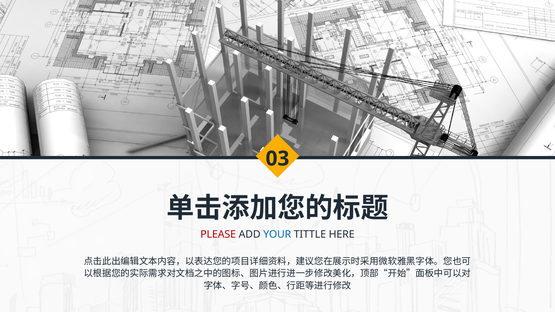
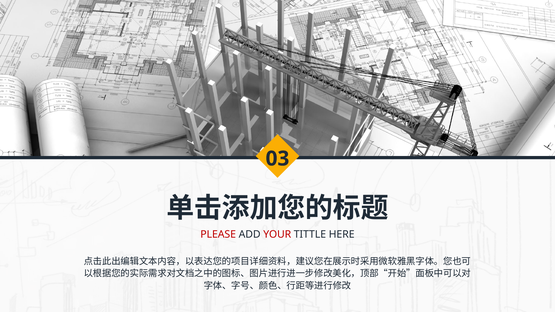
YOUR colour: blue -> red
